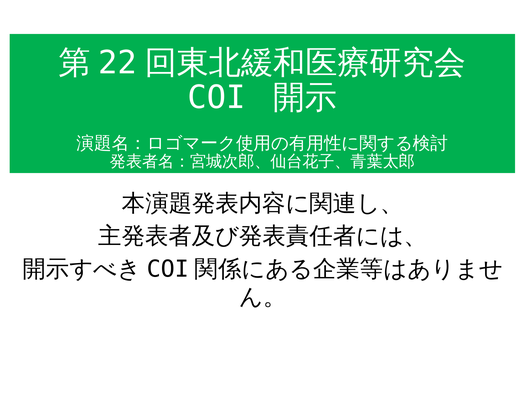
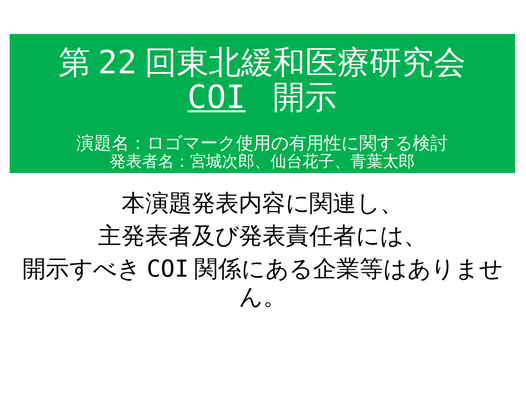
COI underline: none -> present
